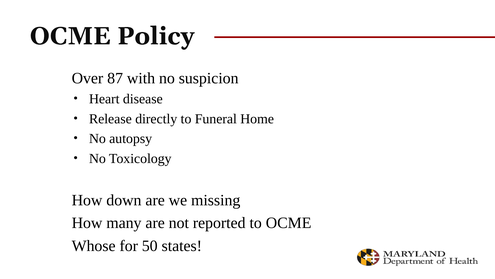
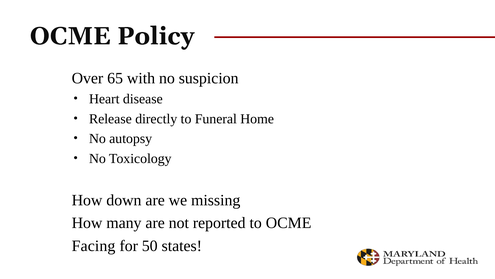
87: 87 -> 65
Whose: Whose -> Facing
